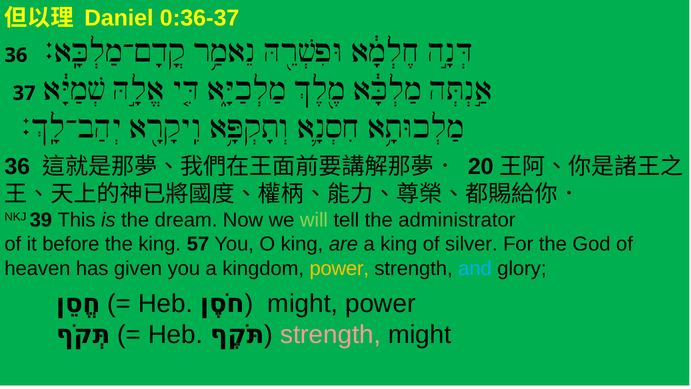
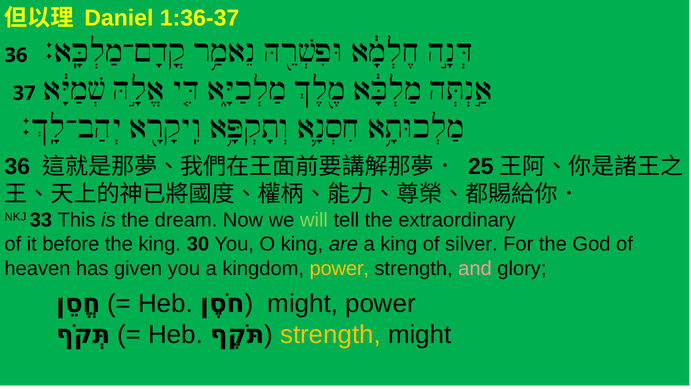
0:36-37: 0:36-37 -> 1:36-37
20: 20 -> 25
39: 39 -> 33
administrator: administrator -> extraordinary
57: 57 -> 30
and colour: light blue -> pink
strength at (331, 334) colour: pink -> yellow
